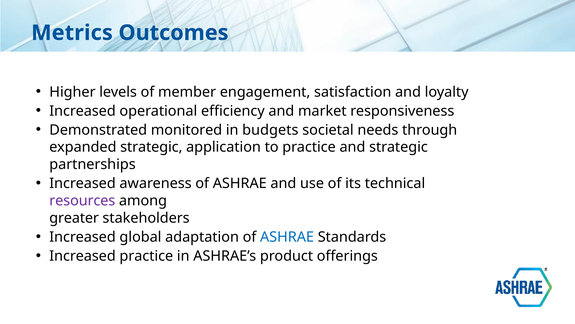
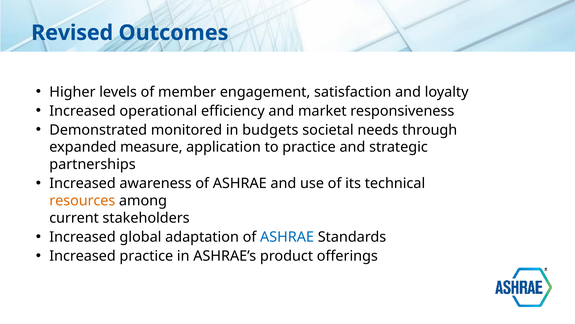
Metrics: Metrics -> Revised
expanded strategic: strategic -> measure
resources colour: purple -> orange
greater: greater -> current
